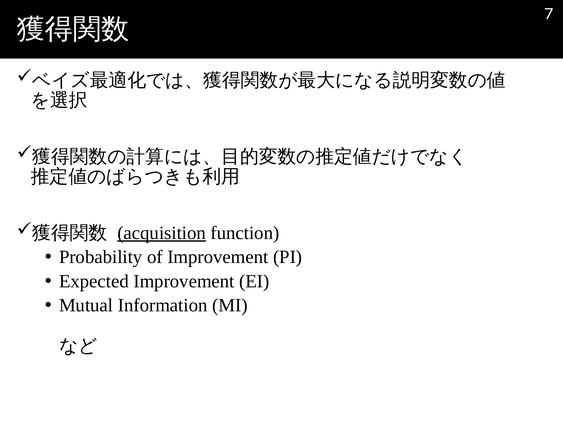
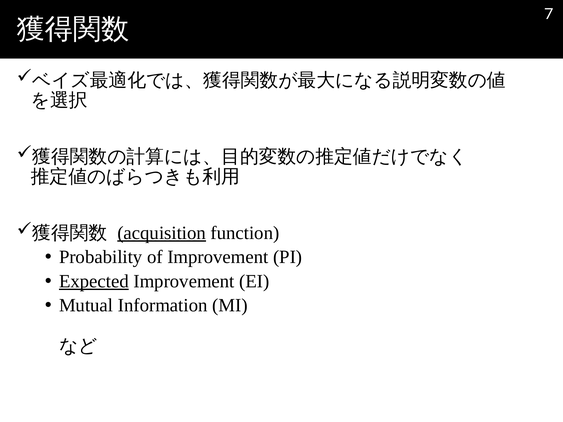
Expected underline: none -> present
